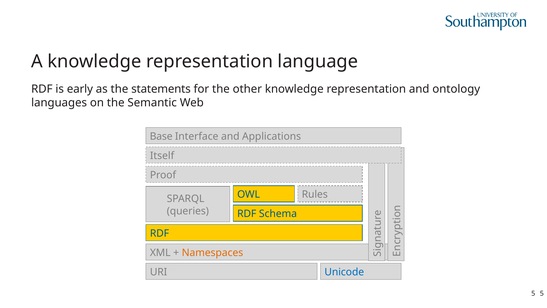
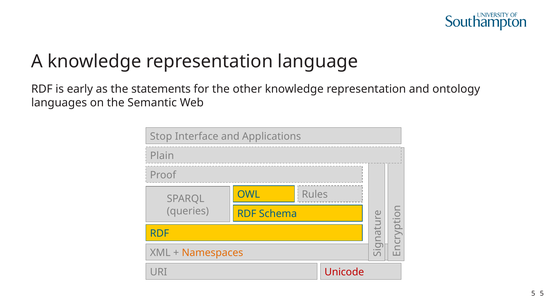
Base: Base -> Stop
Itself: Itself -> Plain
Unicode colour: blue -> red
